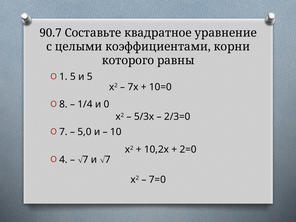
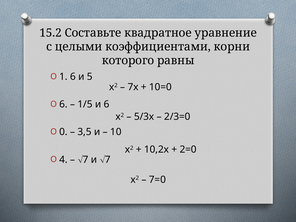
90.7: 90.7 -> 15.2
1 5: 5 -> 6
8 at (63, 104): 8 -> 6
1/4: 1/4 -> 1/5
и 0: 0 -> 6
7: 7 -> 0
5,0: 5,0 -> 3,5
